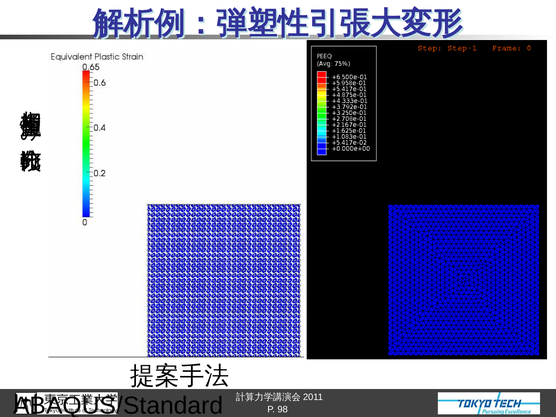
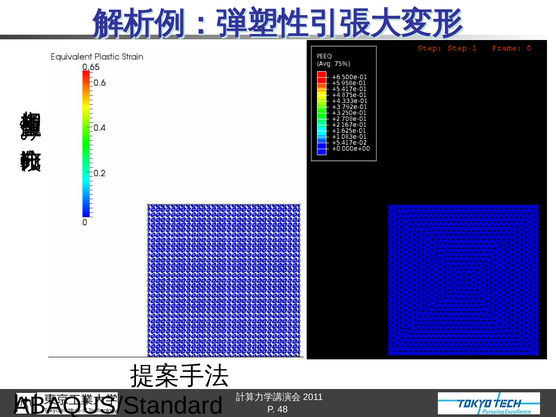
98: 98 -> 48
